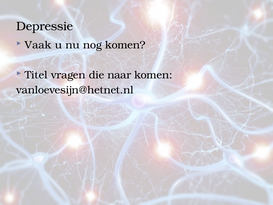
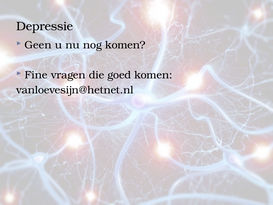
Vaak: Vaak -> Geen
Titel: Titel -> Fine
naar: naar -> goed
